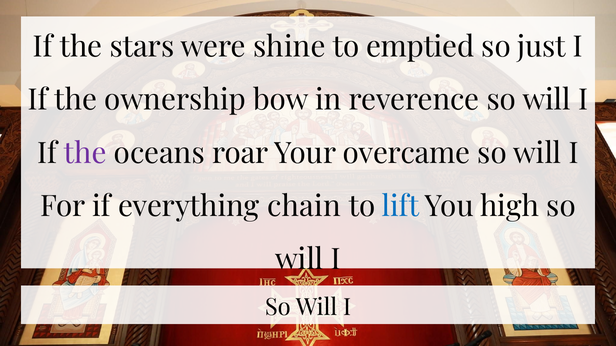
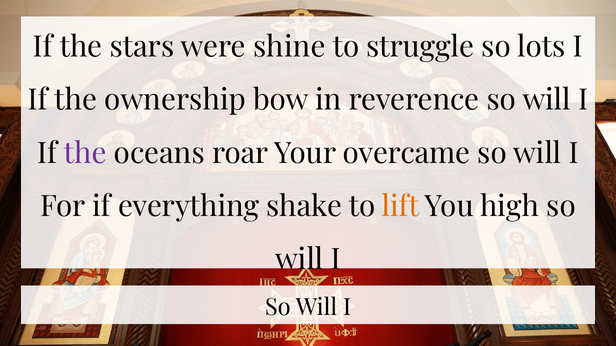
emptied: emptied -> struggle
just: just -> lots
chain: chain -> shake
lift colour: blue -> orange
